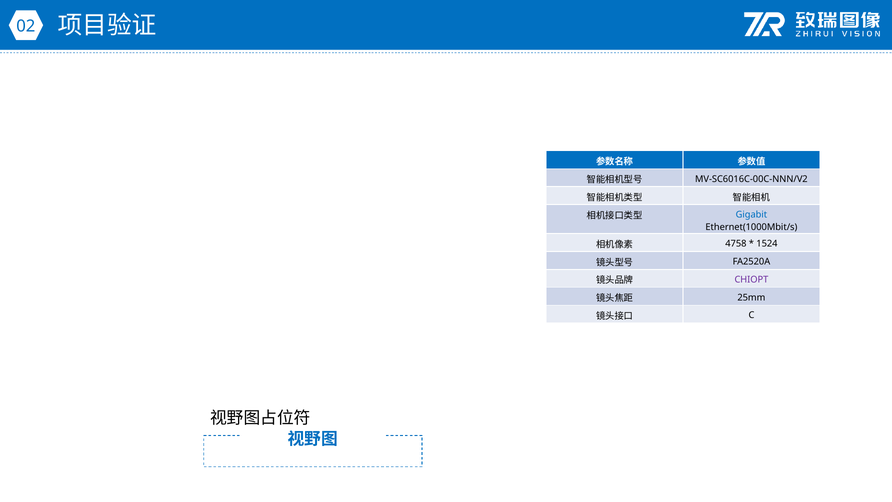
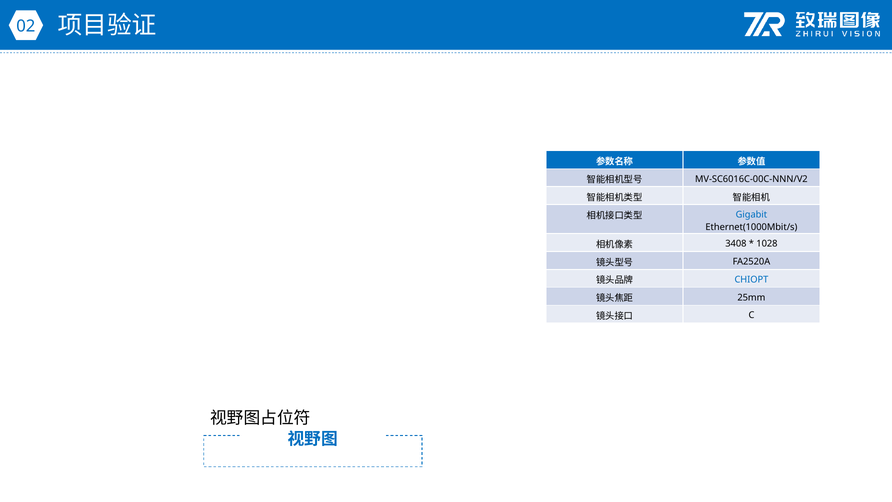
4758: 4758 -> 3408
1524: 1524 -> 1028
CHIOPT colour: purple -> blue
